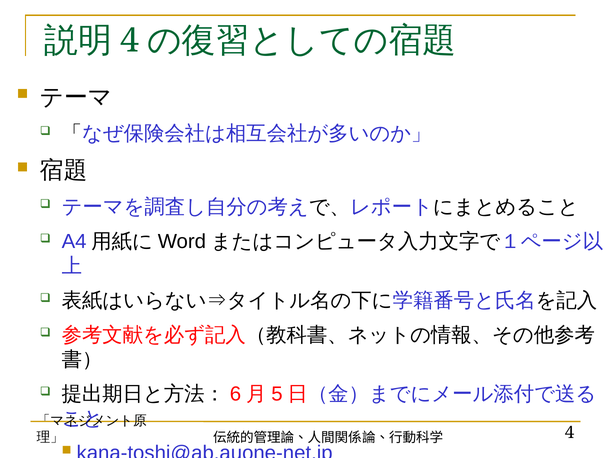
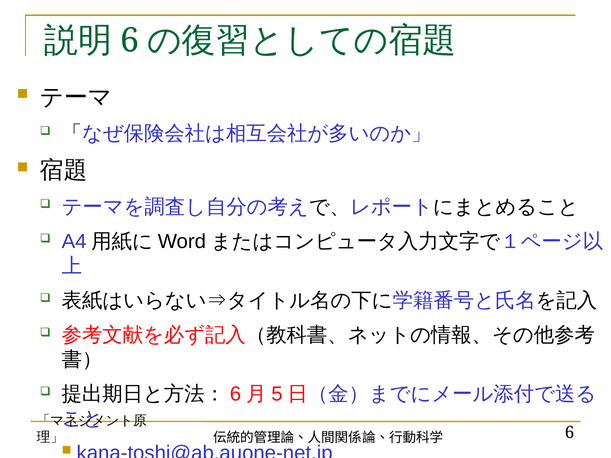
4 at (130, 41): 4 -> 6
4 at (570, 433): 4 -> 6
